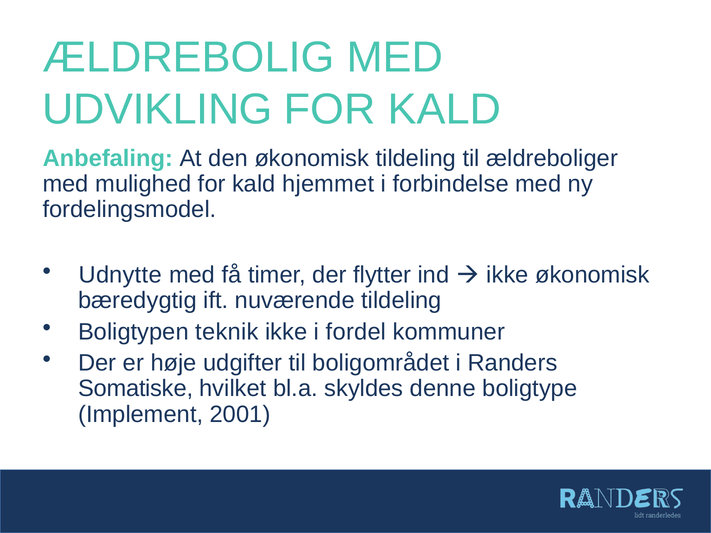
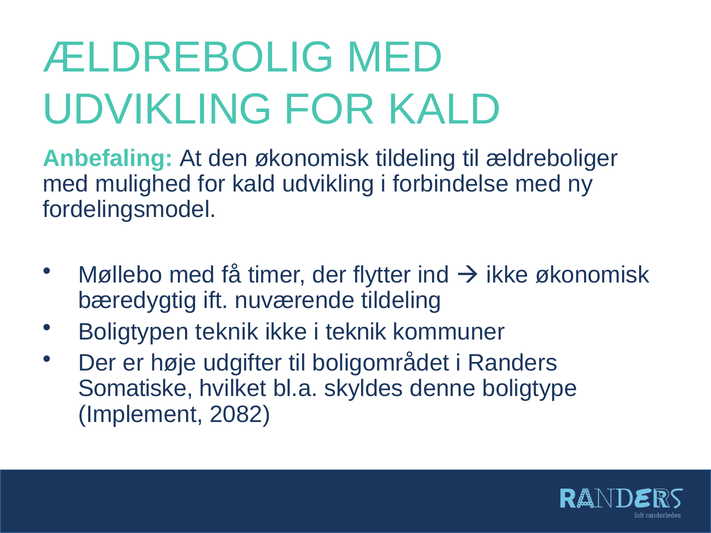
kald hjemmet: hjemmet -> udvikling
Udnytte: Udnytte -> Møllebo
i fordel: fordel -> teknik
2001: 2001 -> 2082
